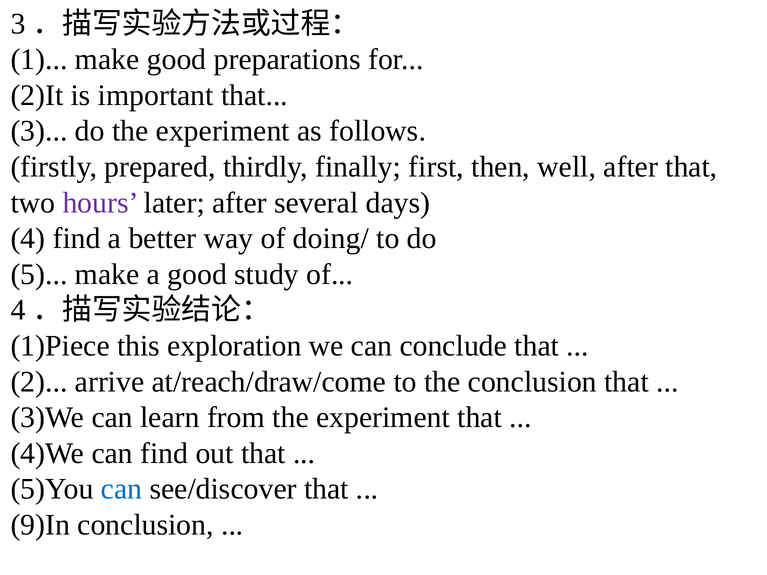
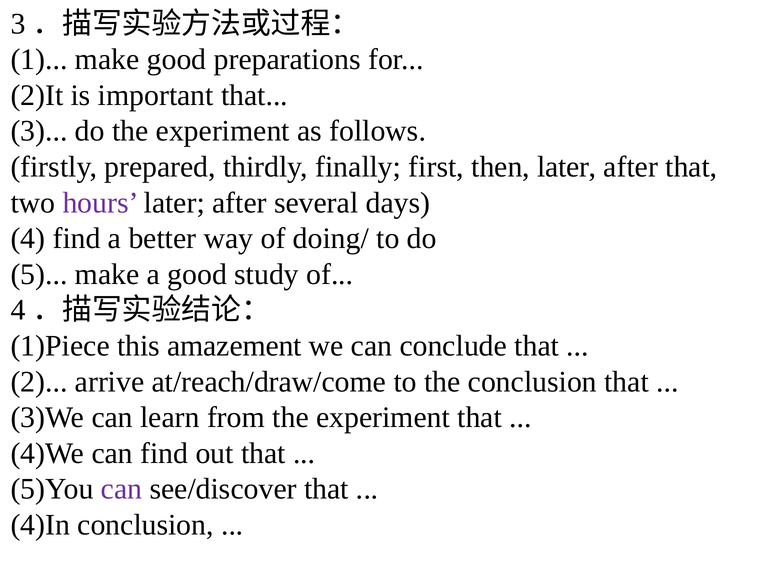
then well: well -> later
exploration: exploration -> amazement
can at (122, 489) colour: blue -> purple
9)In: 9)In -> 4)In
